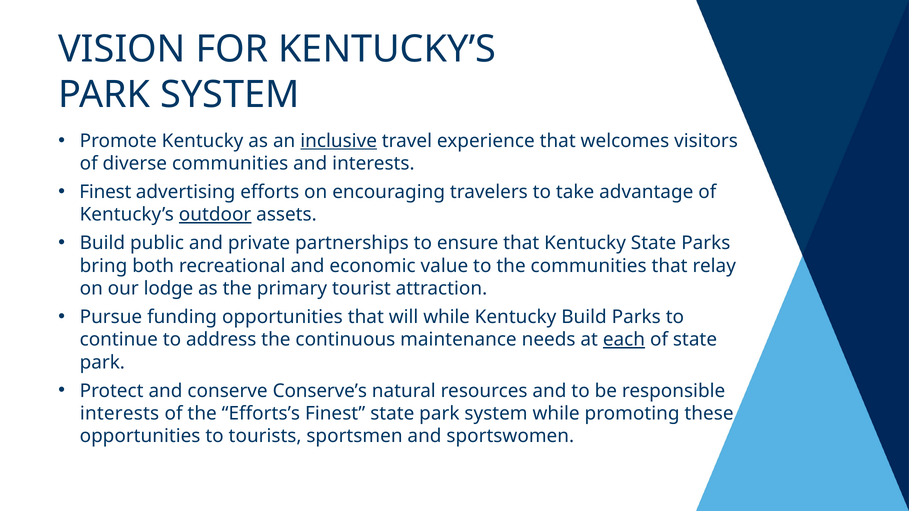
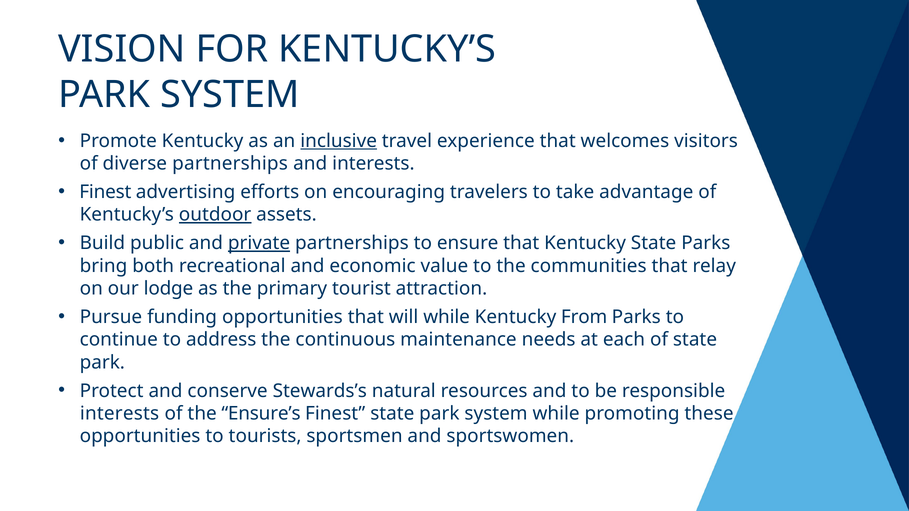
diverse communities: communities -> partnerships
private underline: none -> present
Kentucky Build: Build -> From
each underline: present -> none
Conserve’s: Conserve’s -> Stewards’s
Efforts’s: Efforts’s -> Ensure’s
